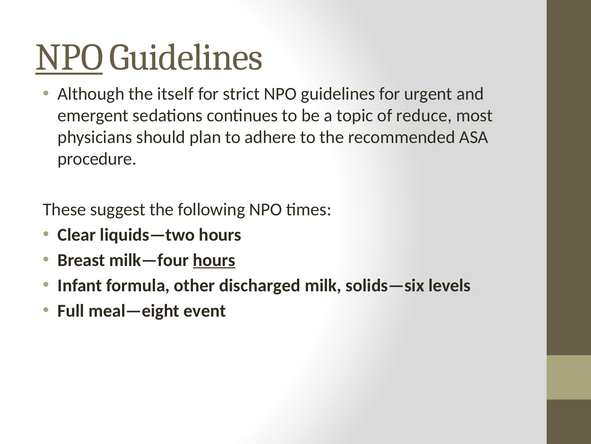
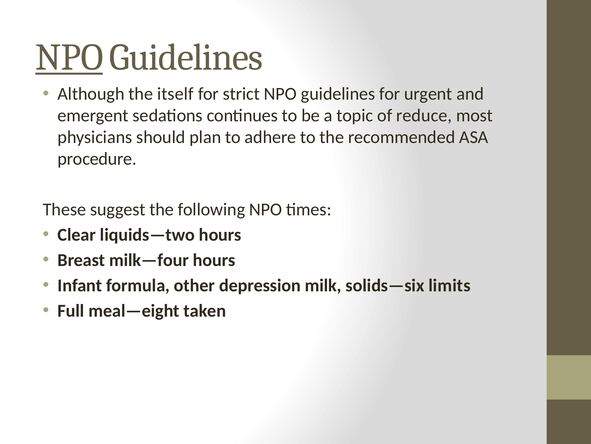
hours at (214, 260) underline: present -> none
discharged: discharged -> depression
levels: levels -> limits
event: event -> taken
